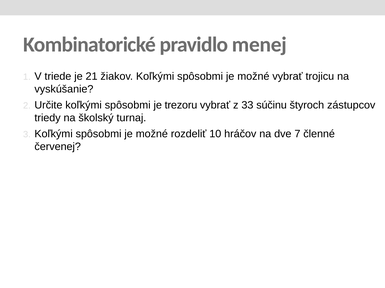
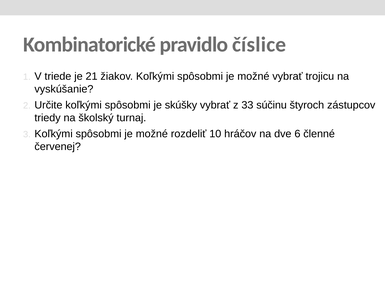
menej: menej -> číslice
trezoru: trezoru -> skúšky
7: 7 -> 6
